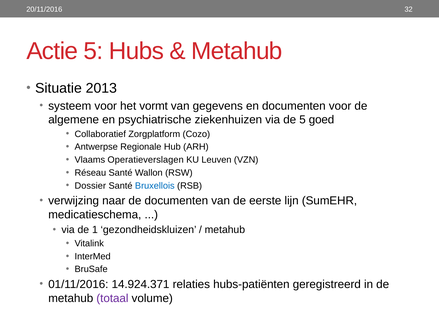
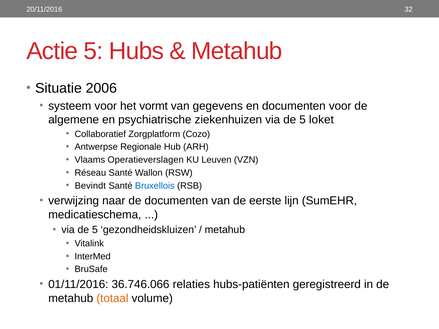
2013: 2013 -> 2006
goed: goed -> loket
Dossier: Dossier -> Bevindt
1 at (95, 230): 1 -> 5
14.924.371: 14.924.371 -> 36.746.066
totaal colour: purple -> orange
